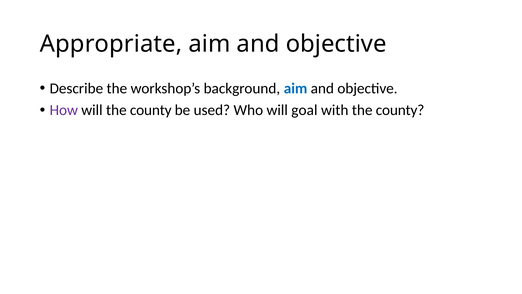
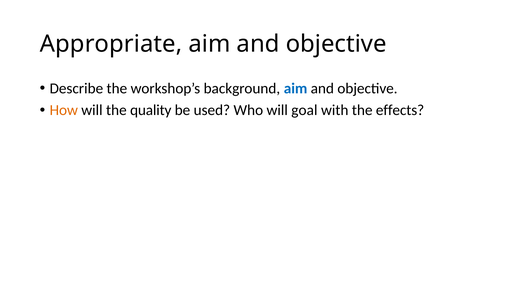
How colour: purple -> orange
will the county: county -> quality
with the county: county -> effects
